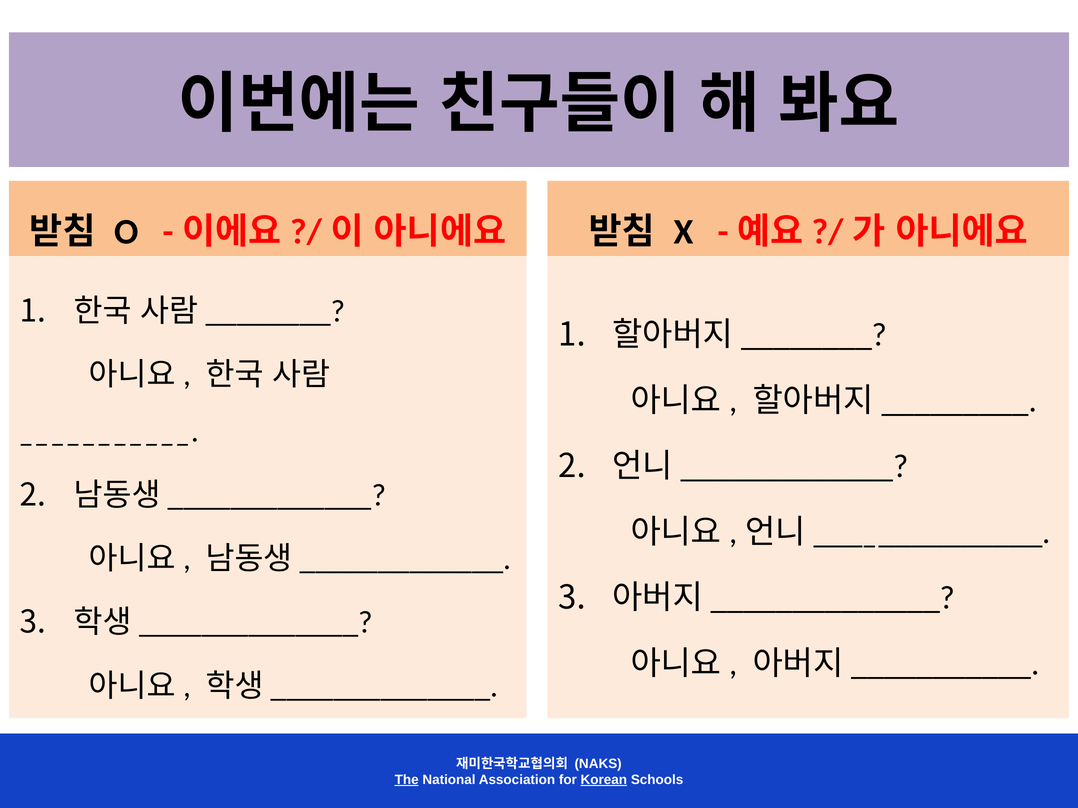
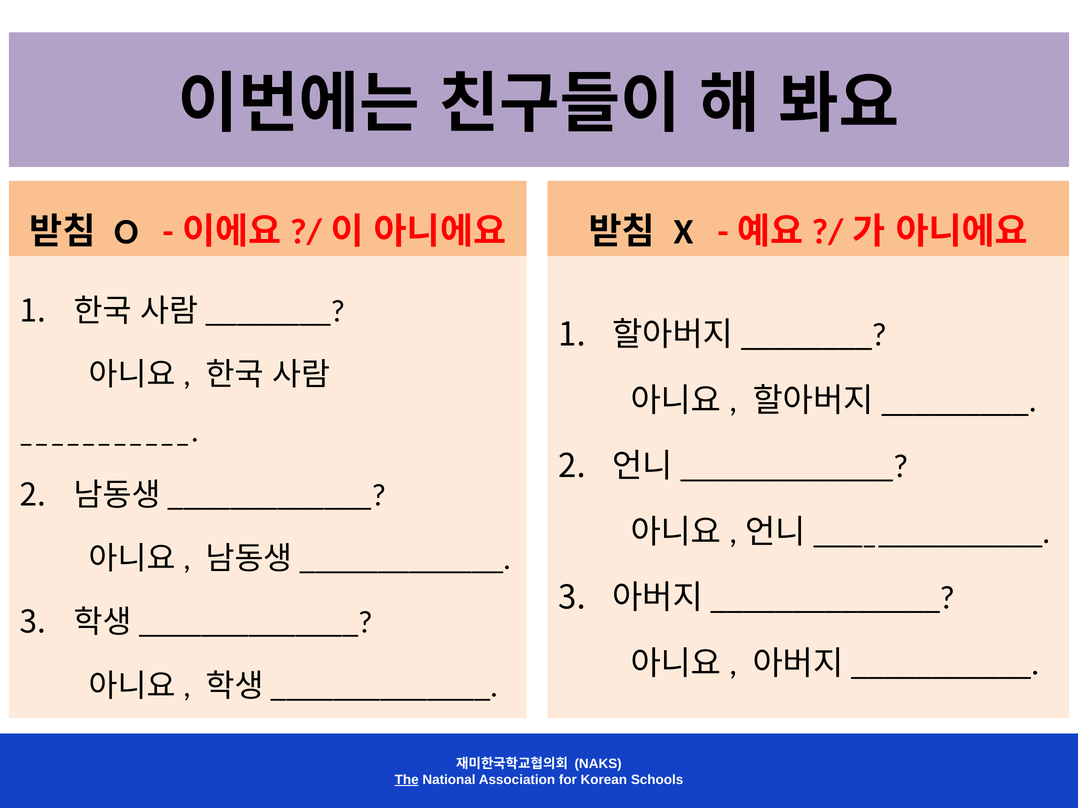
Korean underline: present -> none
